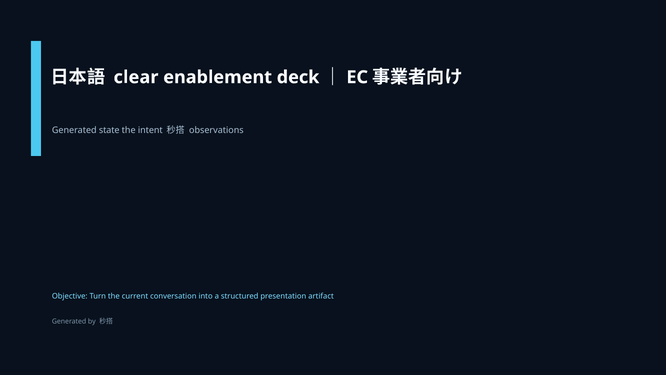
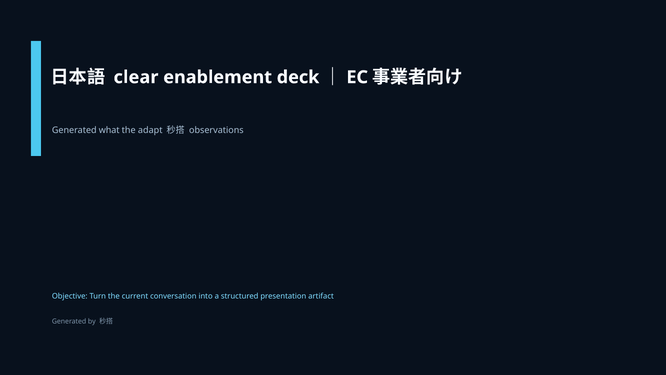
state: state -> what
intent: intent -> adapt
